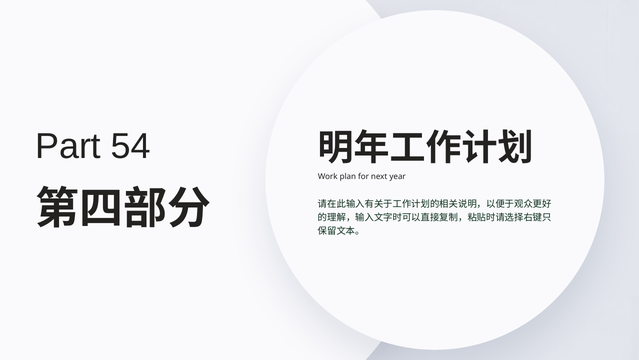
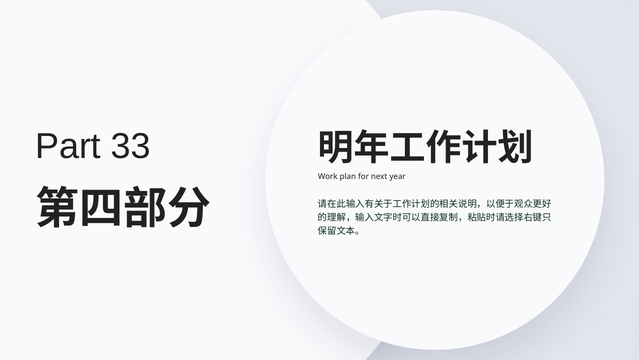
54: 54 -> 33
